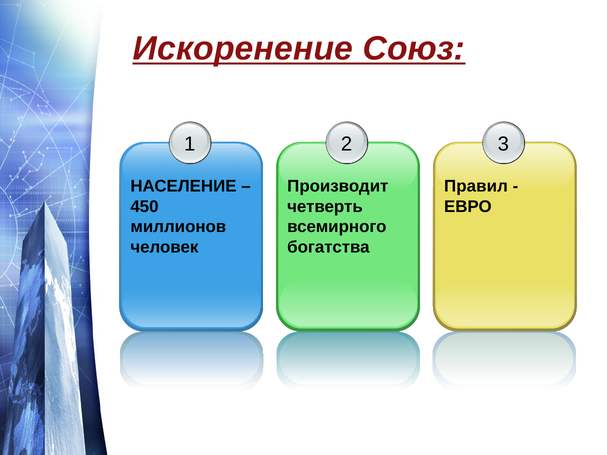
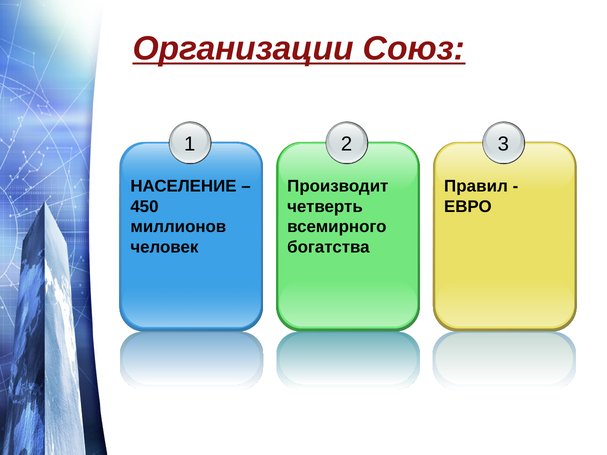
Искоренение: Искоренение -> Организации
